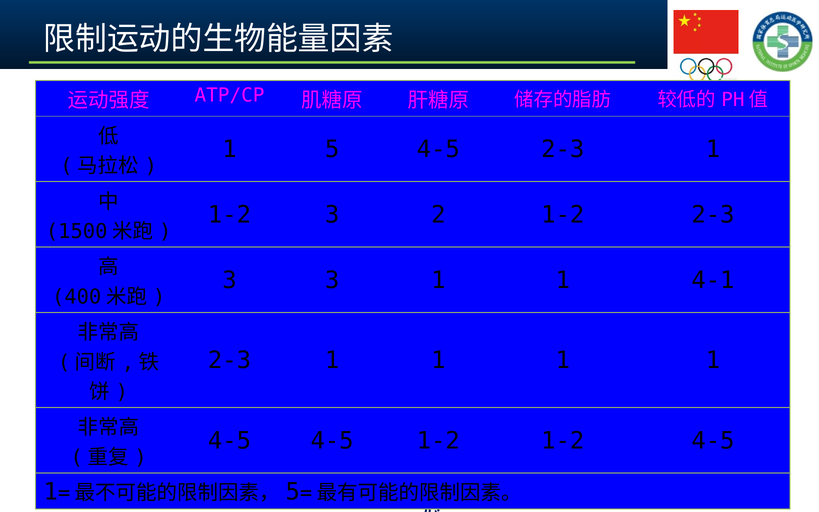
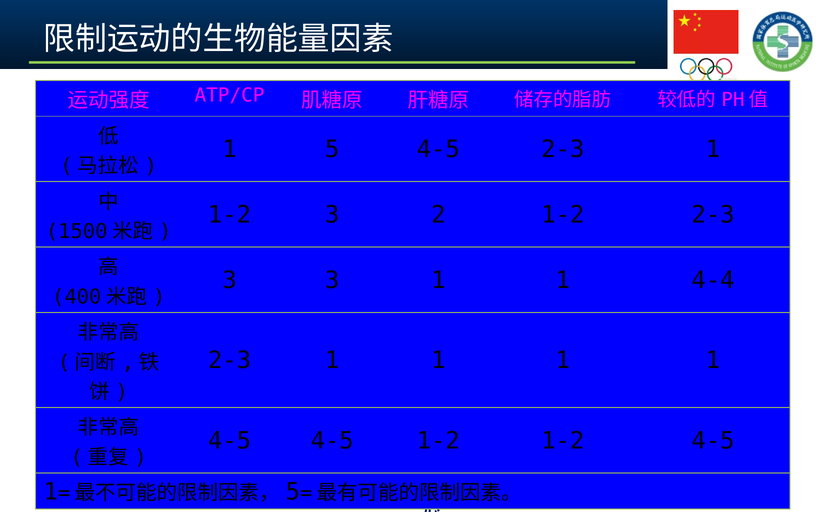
4-1: 4-1 -> 4-4
